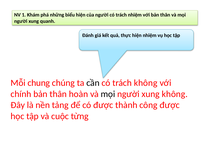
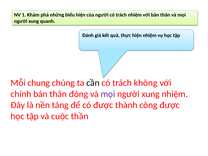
hoàn: hoàn -> đóng
mọi at (108, 94) colour: black -> purple
xung không: không -> nhiệm
từng: từng -> thần
